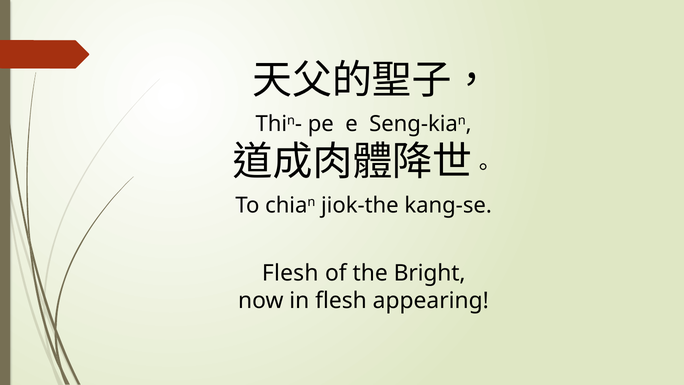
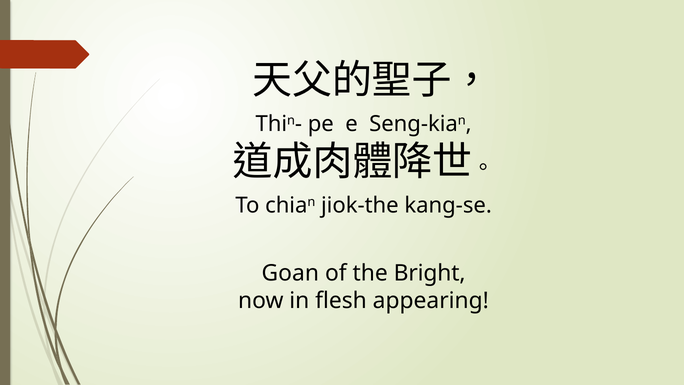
Flesh at (290, 273): Flesh -> Goan
